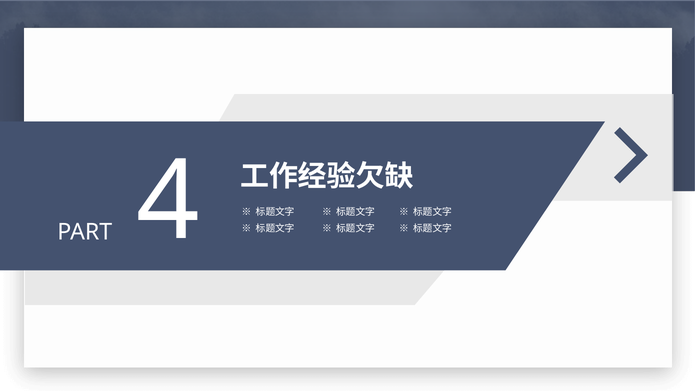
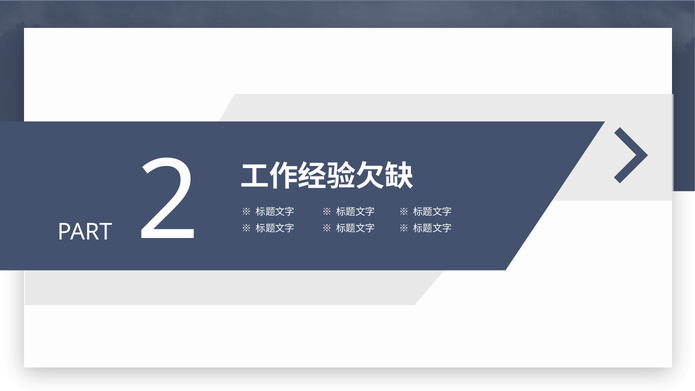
4: 4 -> 2
